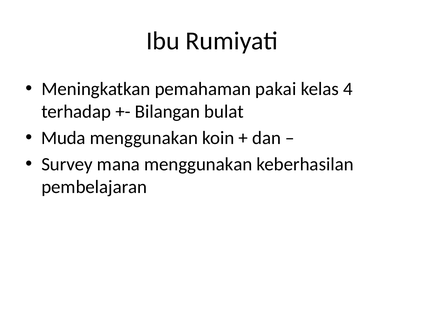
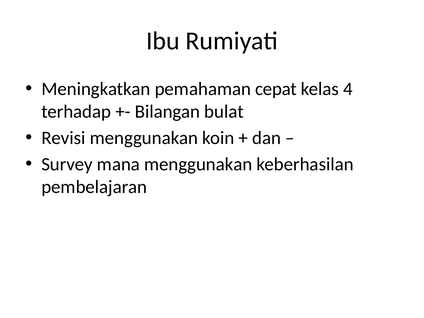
pakai: pakai -> cepat
Muda: Muda -> Revisi
